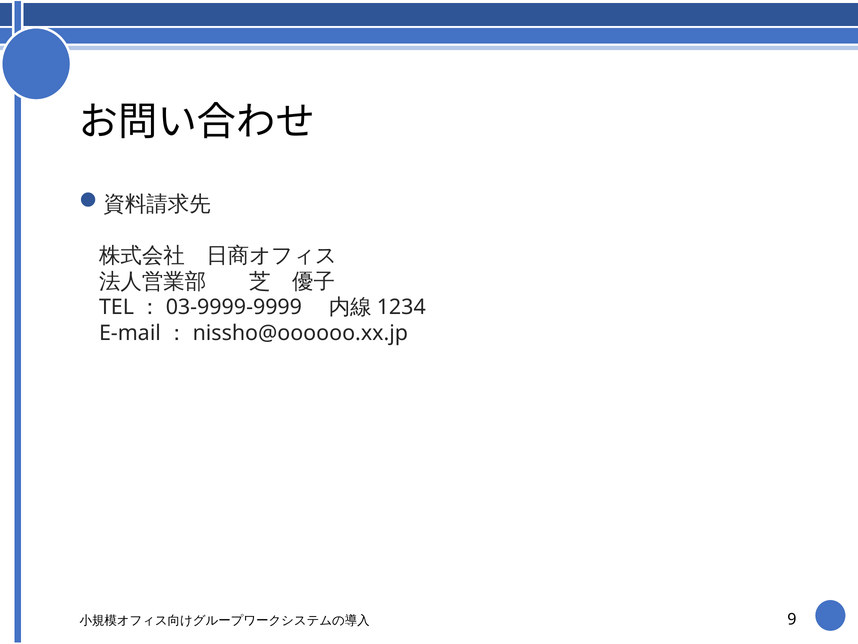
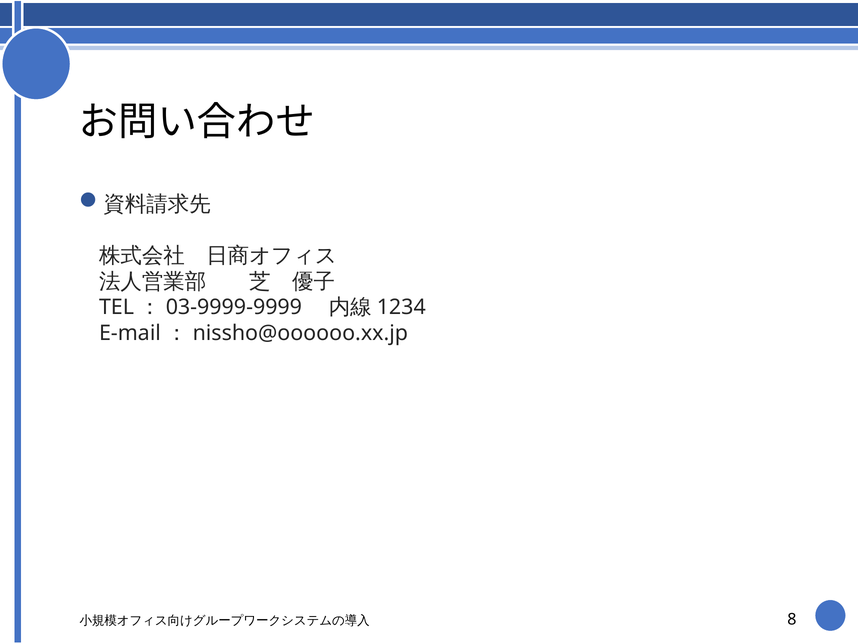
9: 9 -> 8
